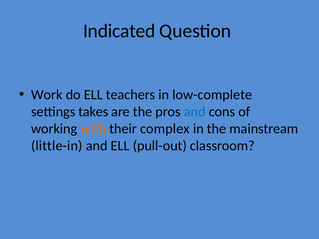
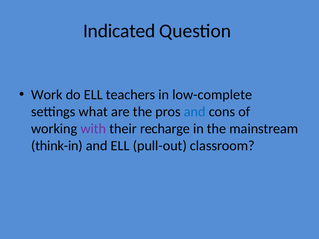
takes: takes -> what
with colour: orange -> purple
complex: complex -> recharge
little-in: little-in -> think-in
